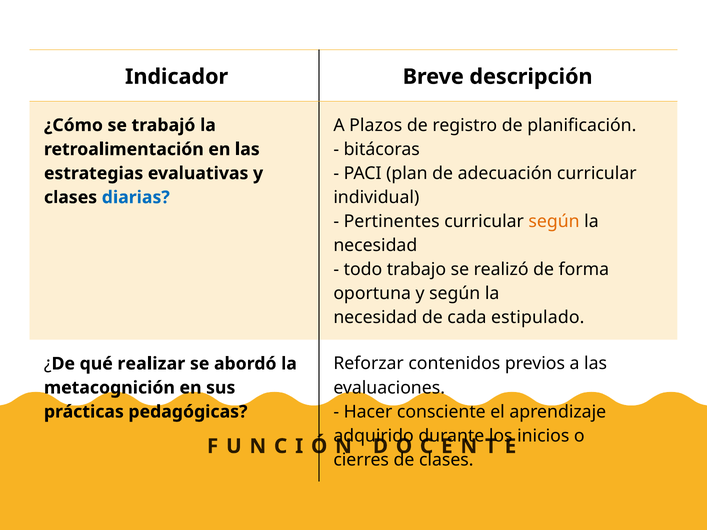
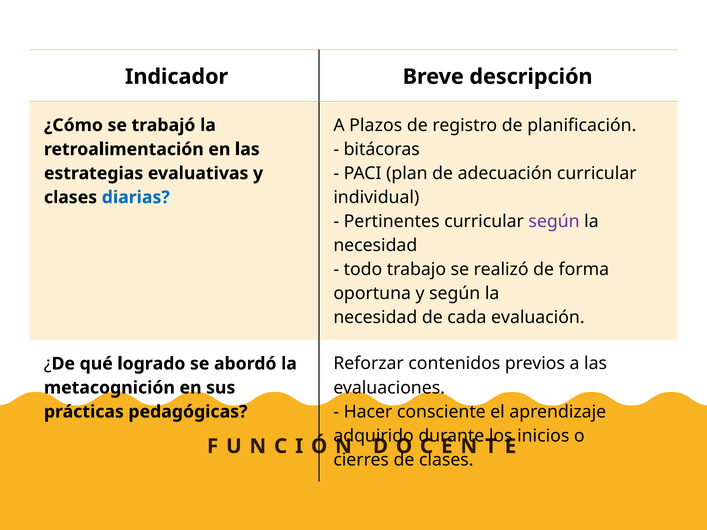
según at (554, 222) colour: orange -> purple
estipulado: estipulado -> evaluación
realizar: realizar -> logrado
